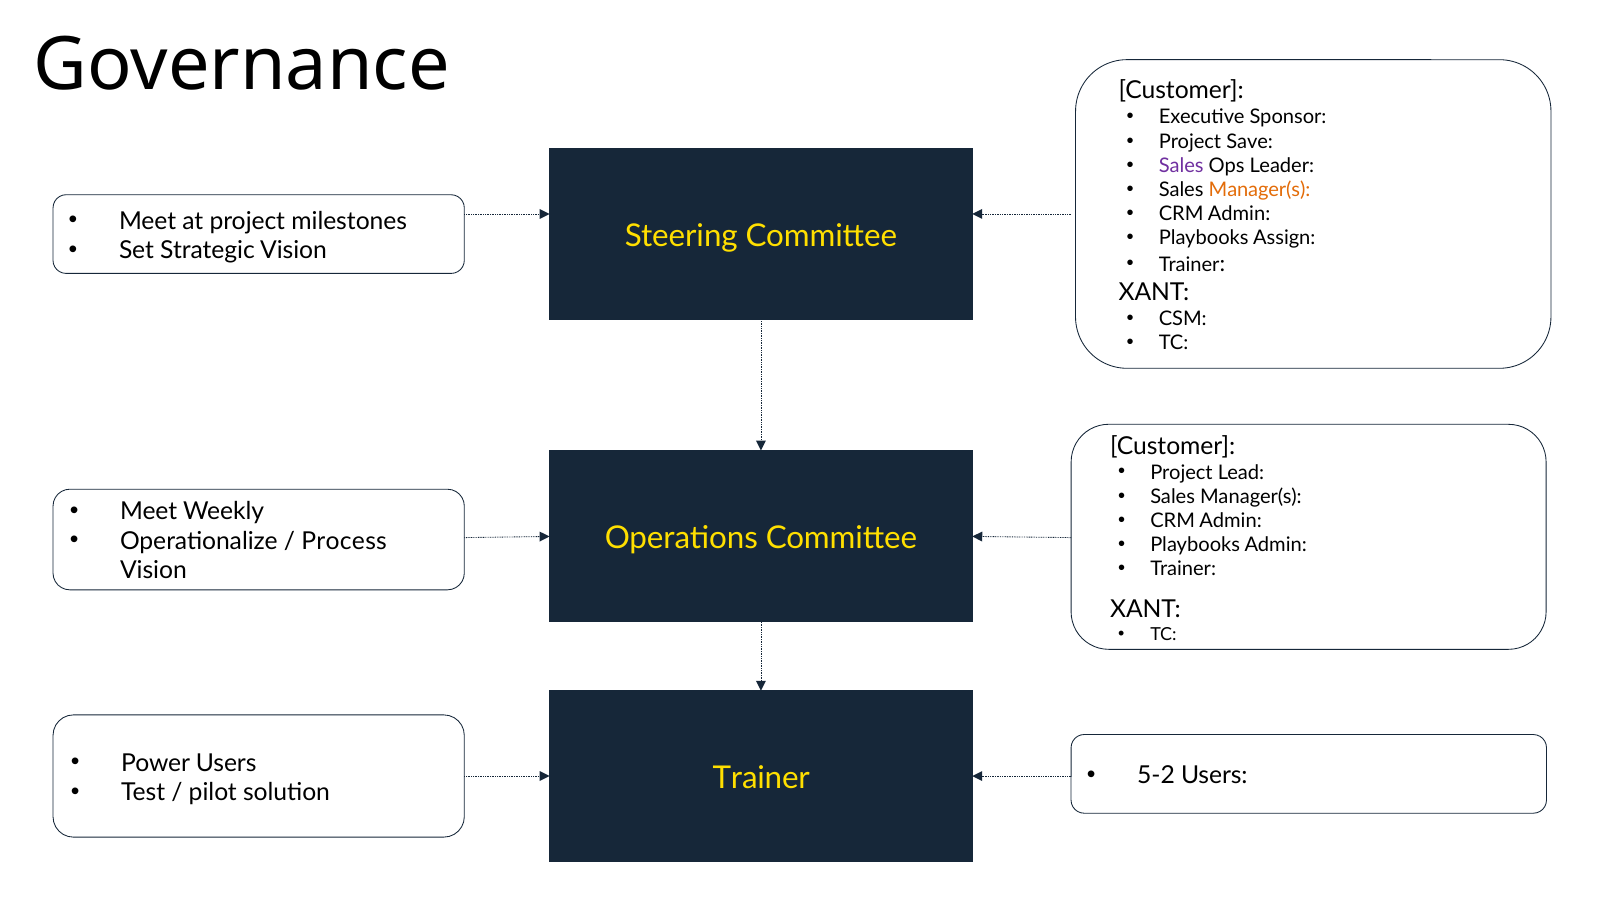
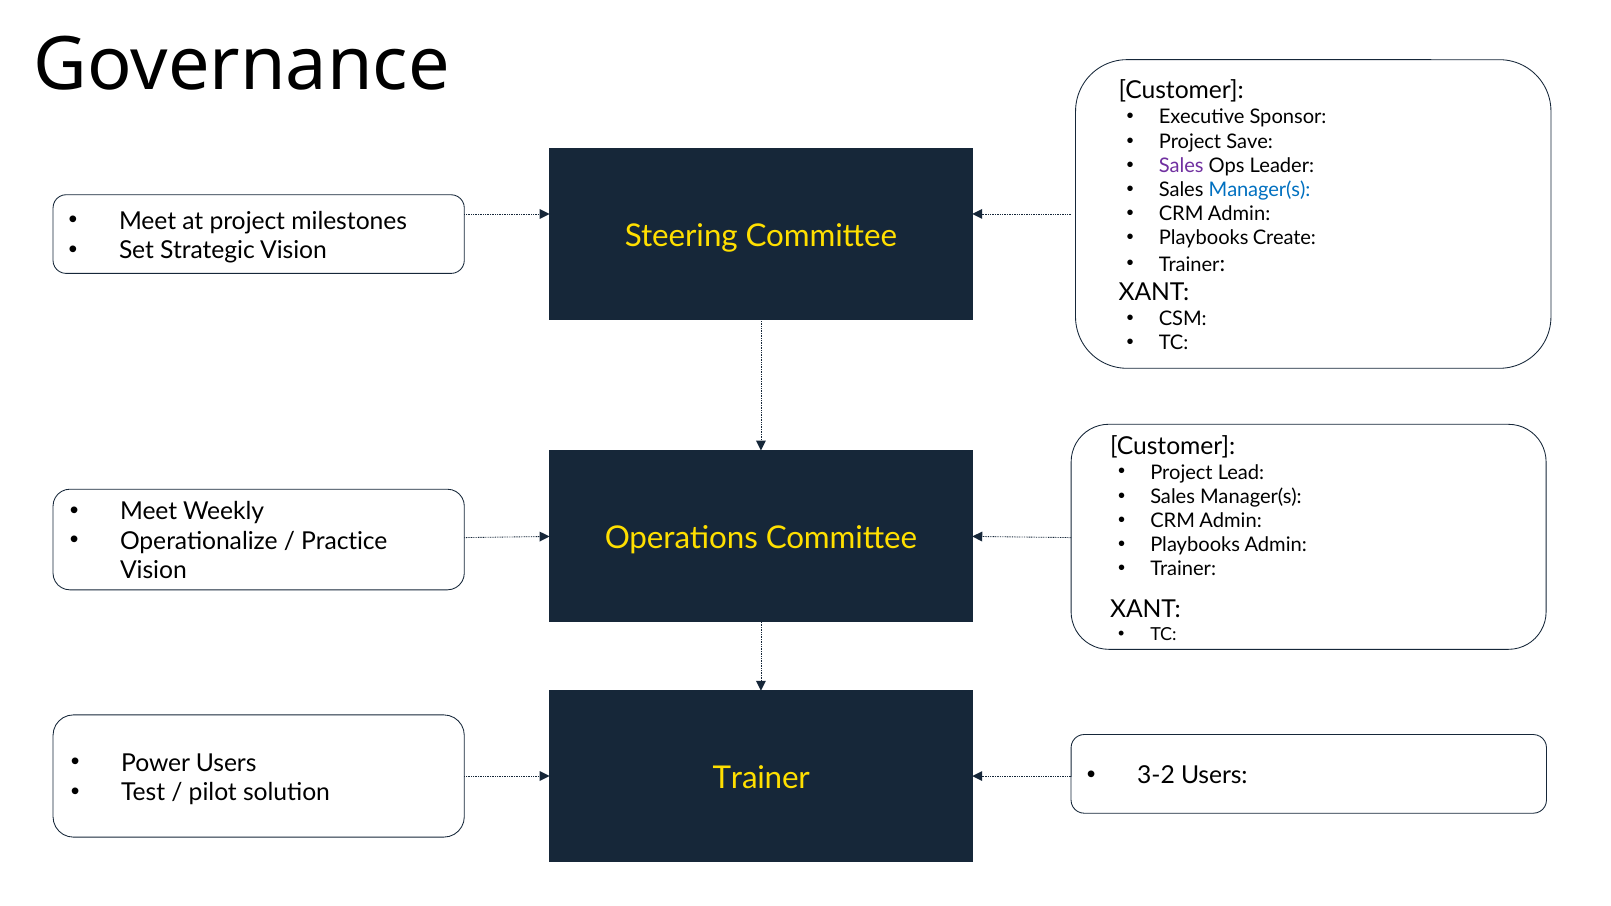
Manager(s at (1260, 190) colour: orange -> blue
Assign: Assign -> Create
Process: Process -> Practice
5-2: 5-2 -> 3-2
